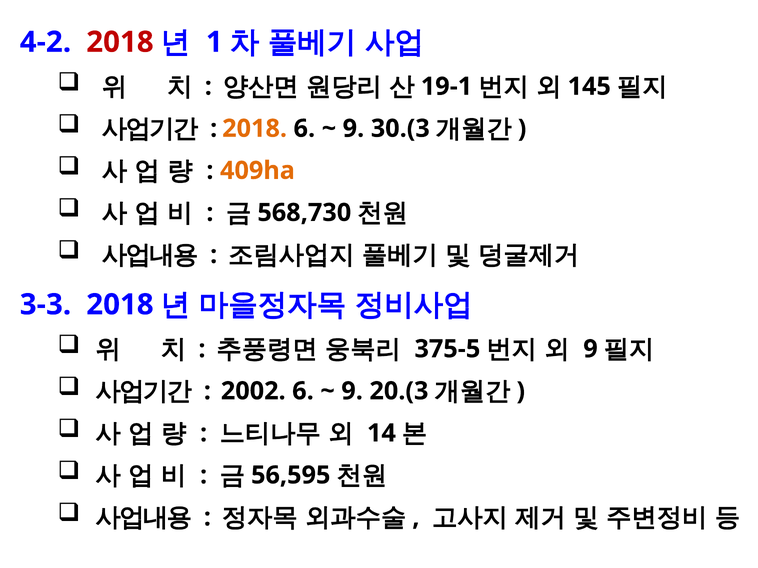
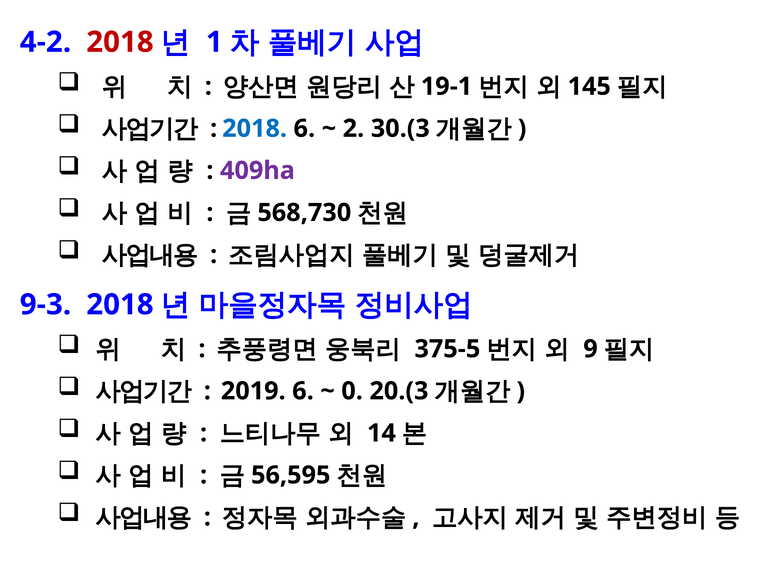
2018 at (255, 129) colour: orange -> blue
9 at (353, 129): 9 -> 2
409ha colour: orange -> purple
3-3: 3-3 -> 9-3
2002: 2002 -> 2019
9 at (352, 391): 9 -> 0
